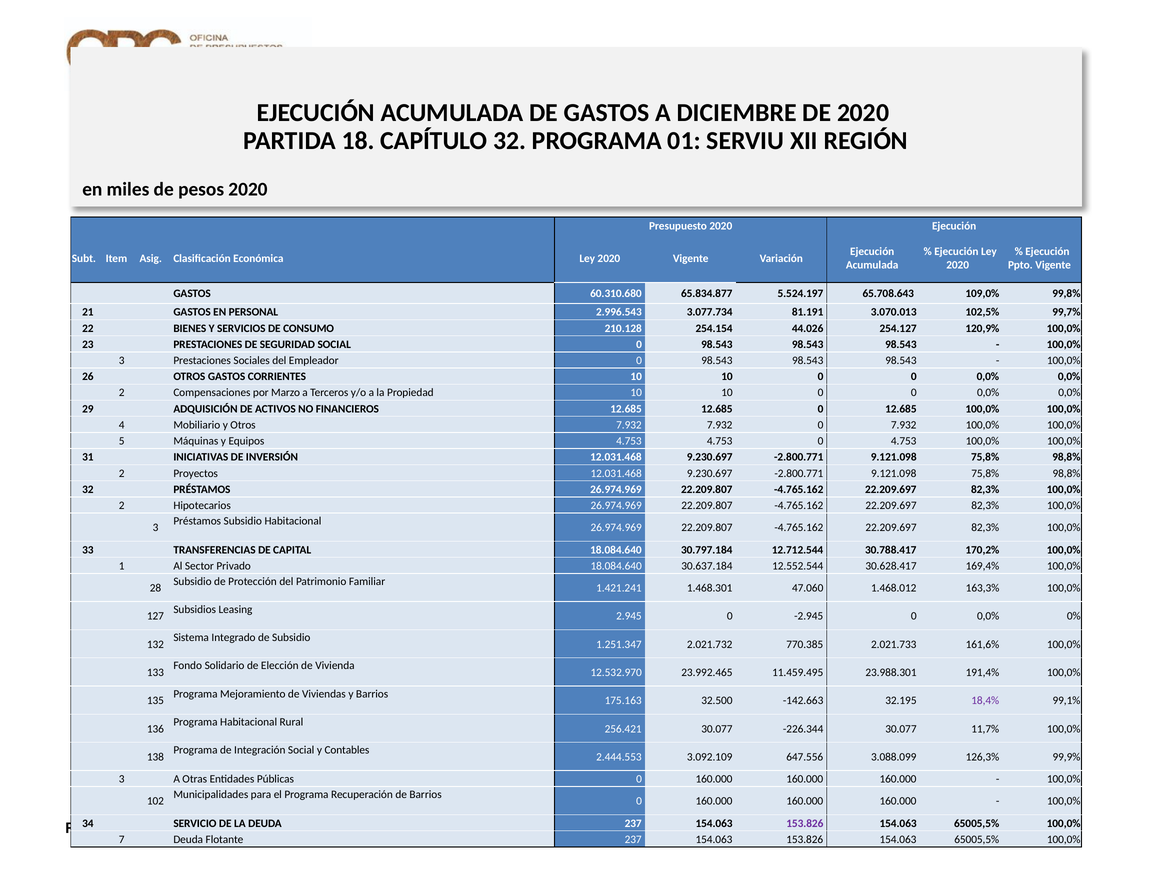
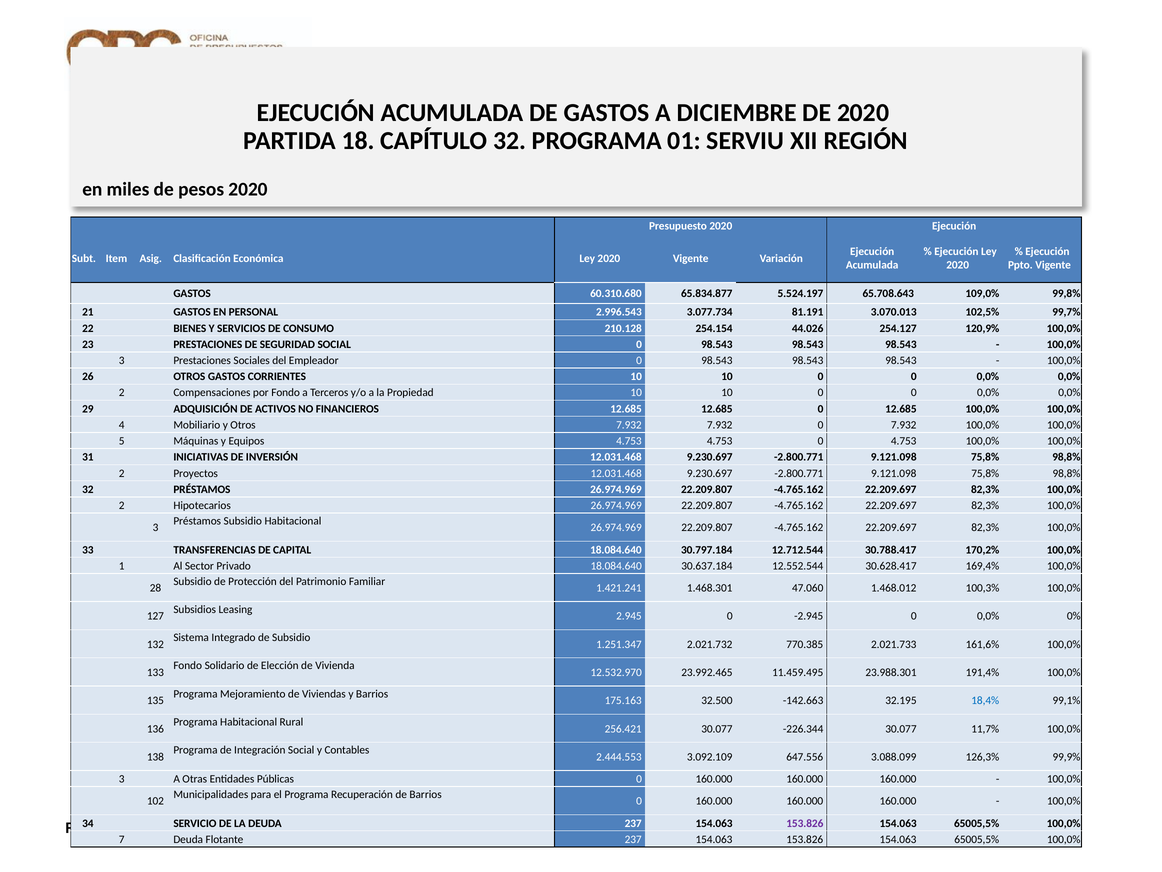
por Marzo: Marzo -> Fondo
163,3%: 163,3% -> 100,3%
18,4% colour: purple -> blue
